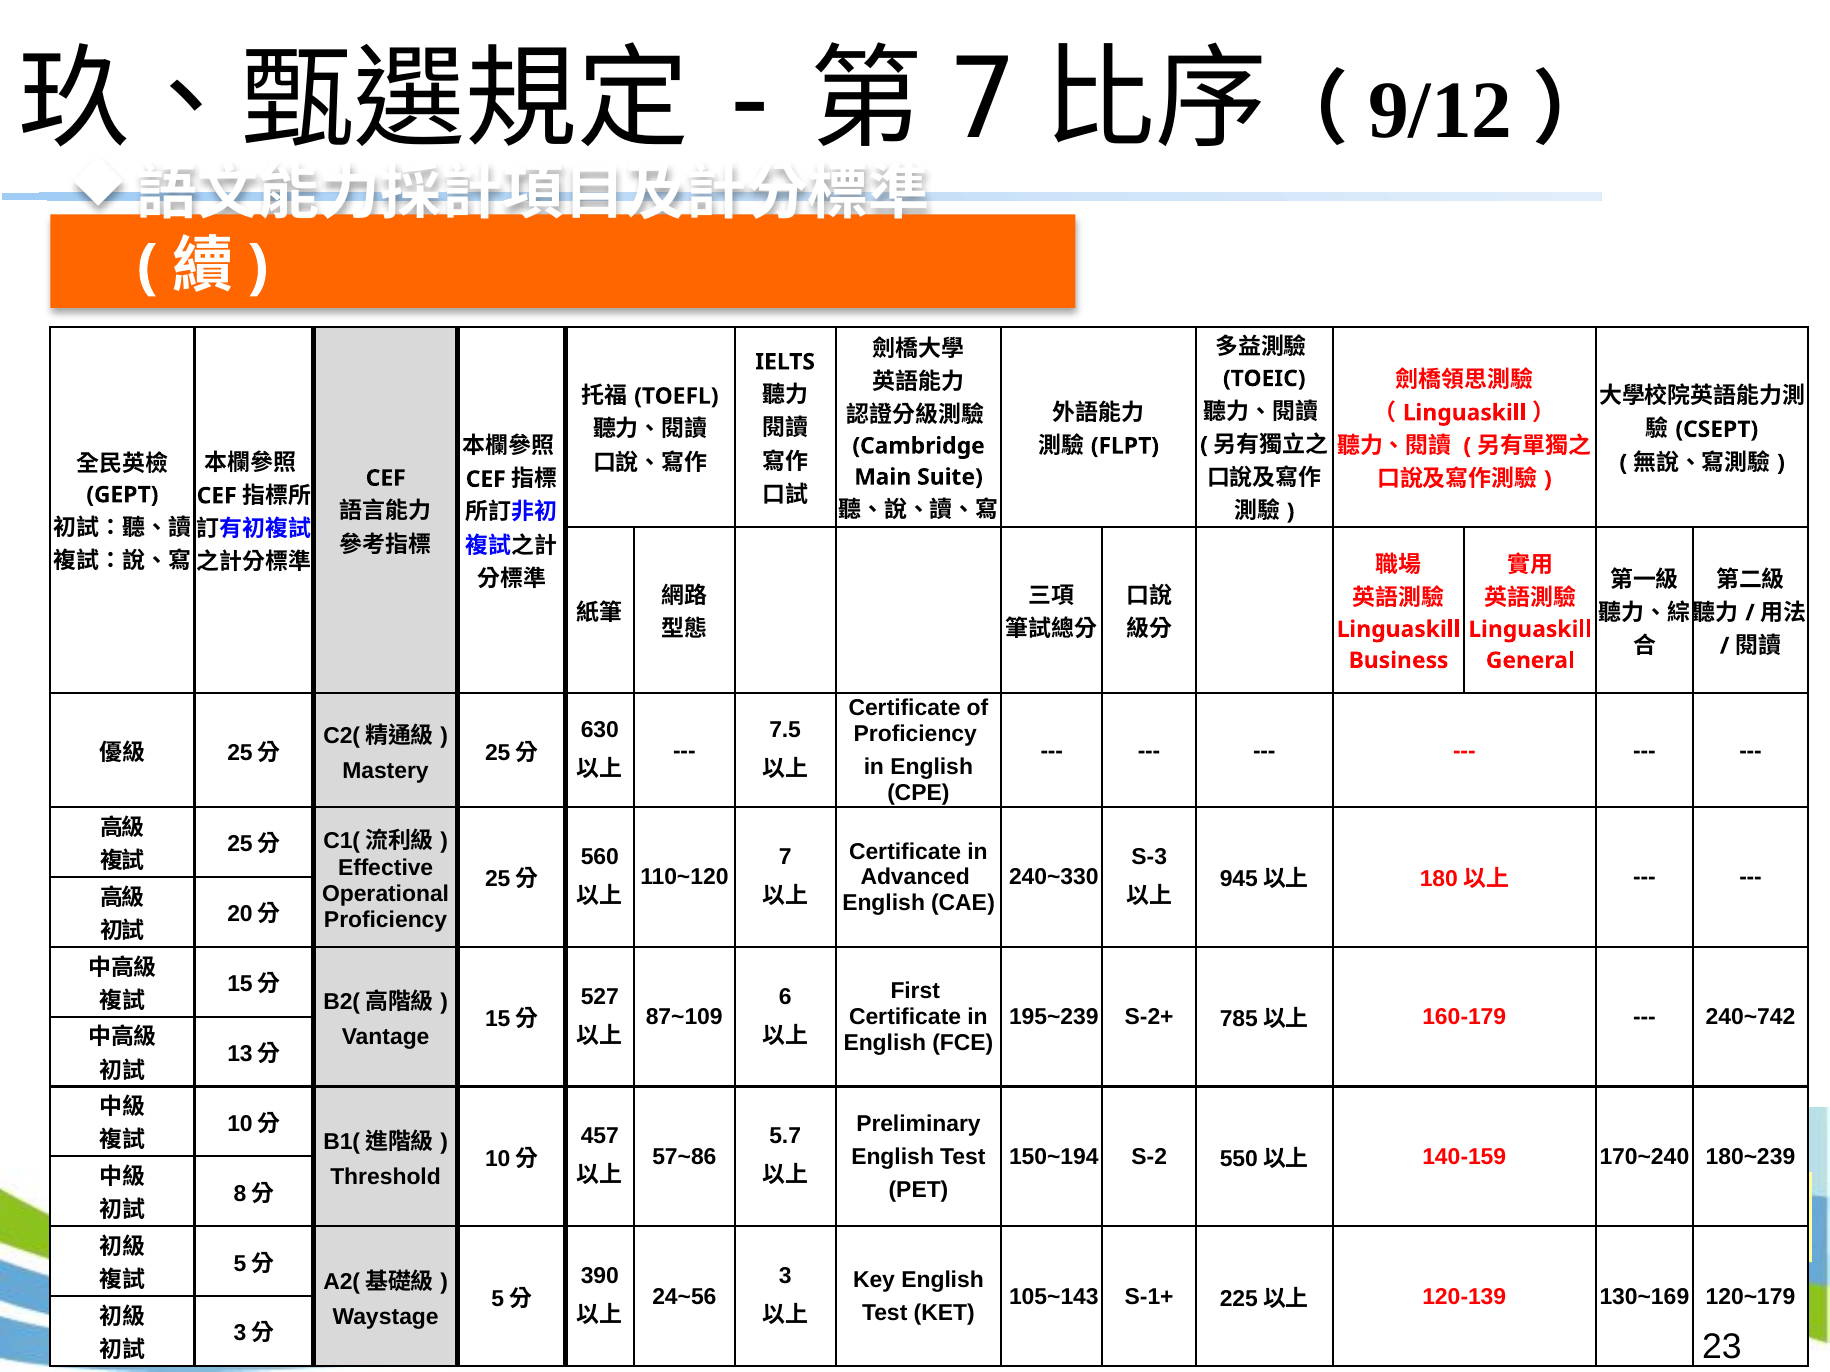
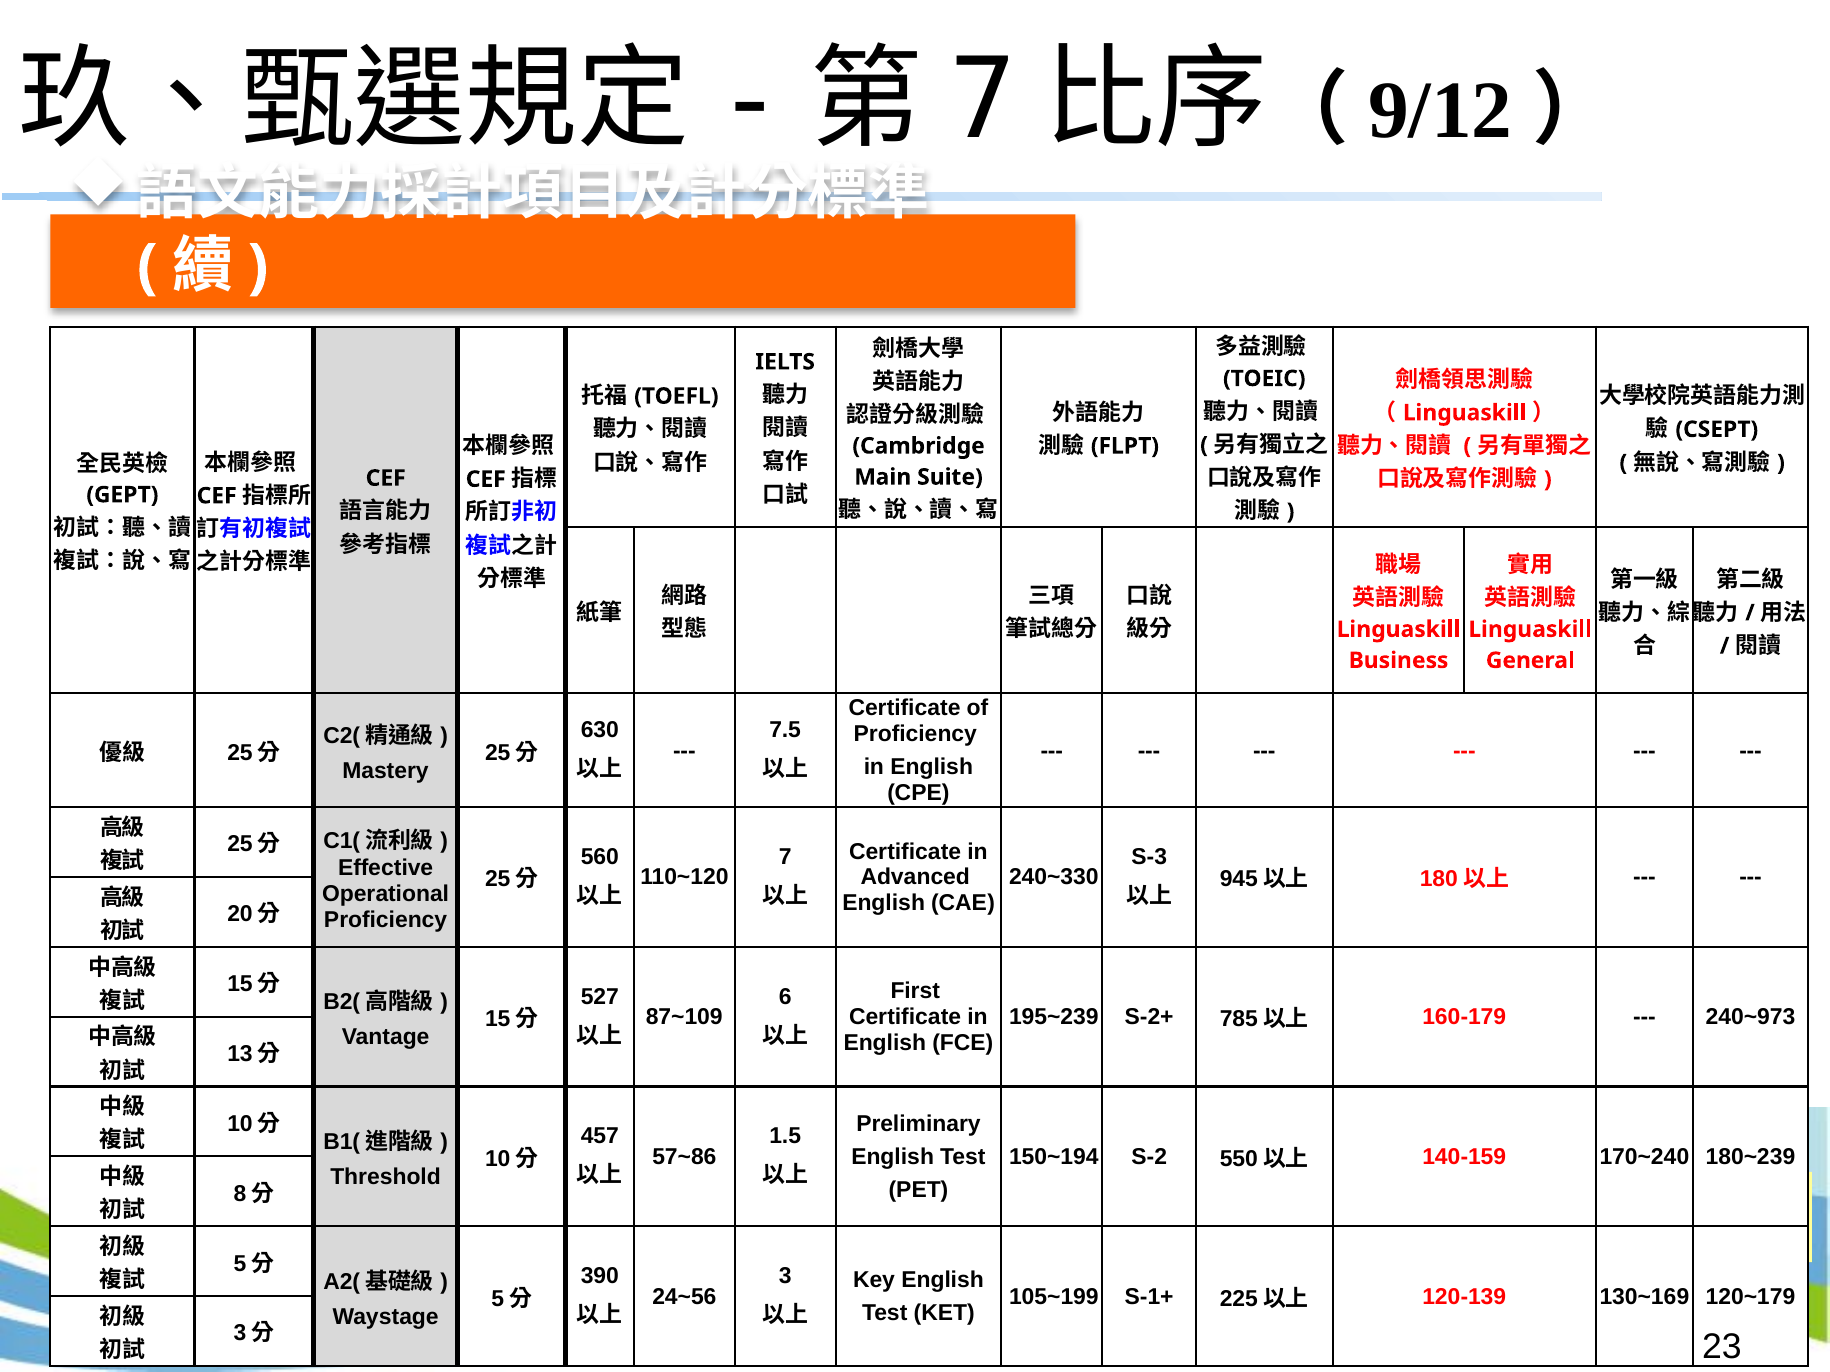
240~742: 240~742 -> 240~973
5.7: 5.7 -> 1.5
105~143: 105~143 -> 105~199
